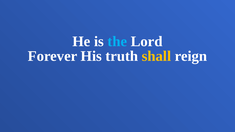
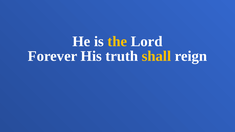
the colour: light blue -> yellow
